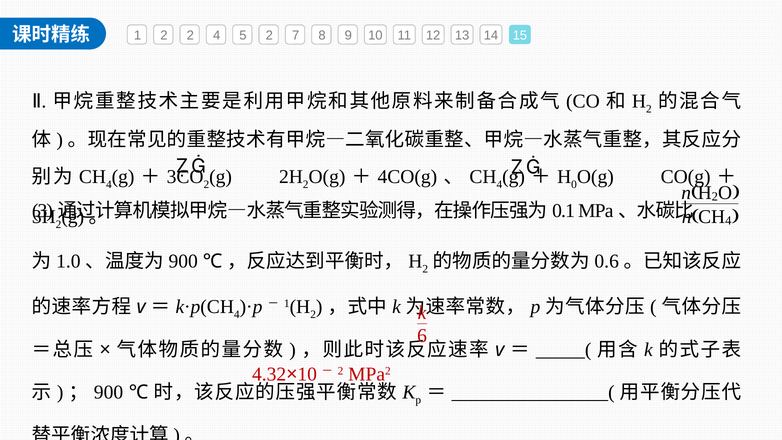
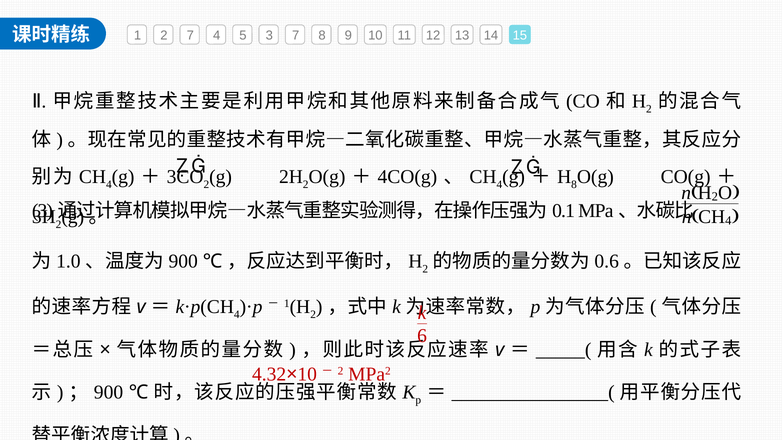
2 2: 2 -> 7
5 2: 2 -> 3
0 at (574, 184): 0 -> 8
